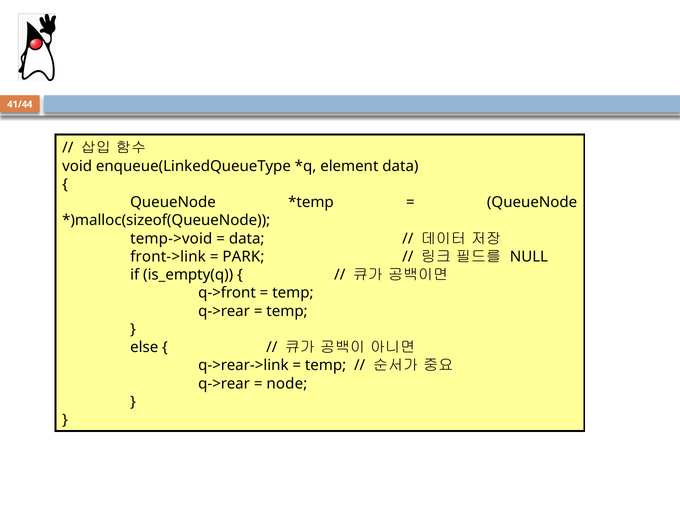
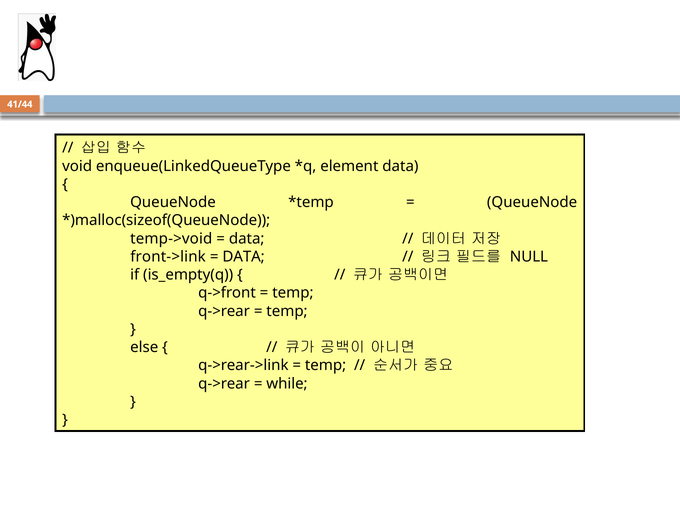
PARK at (243, 257): PARK -> DATA
node: node -> while
